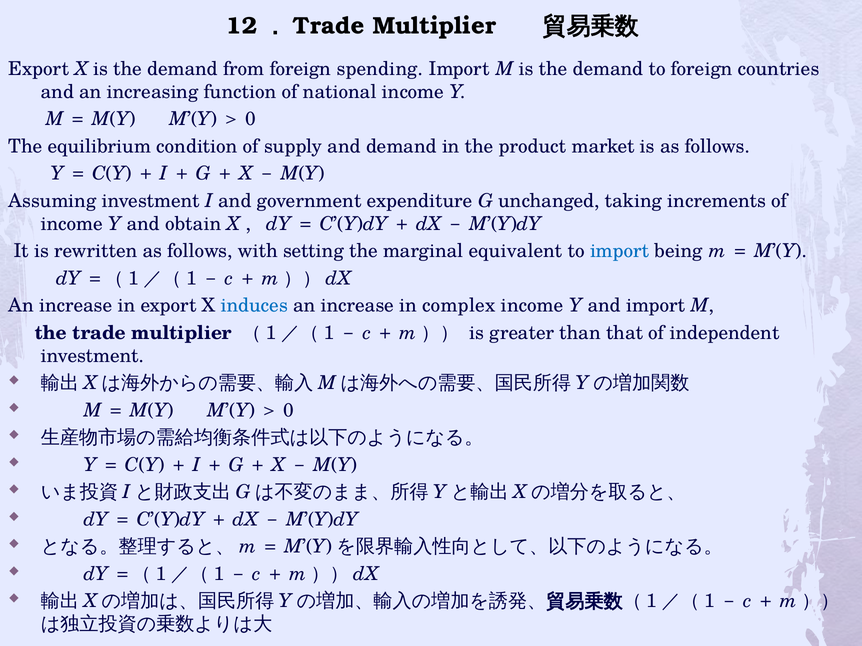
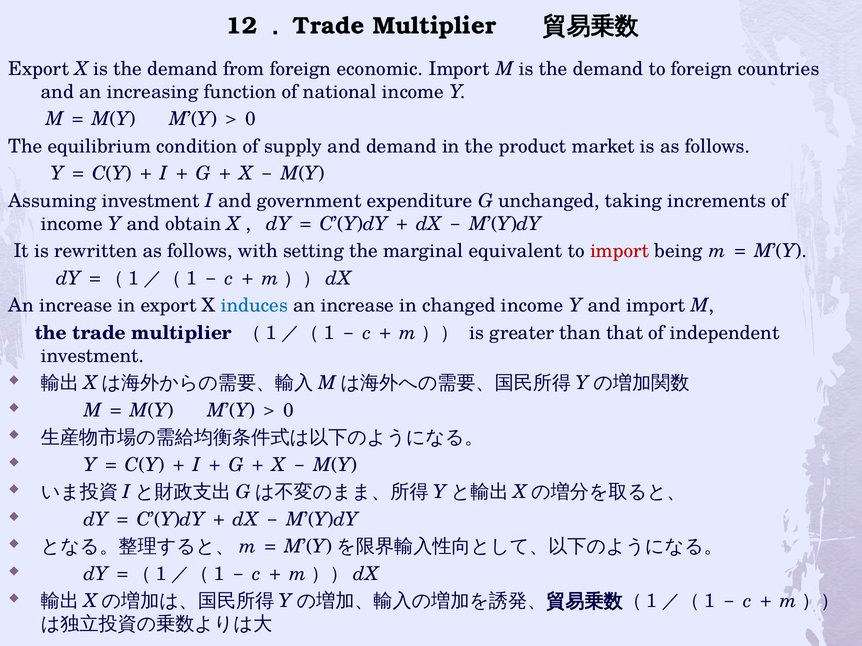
spending: spending -> economic
import at (620, 251) colour: blue -> red
complex: complex -> changed
